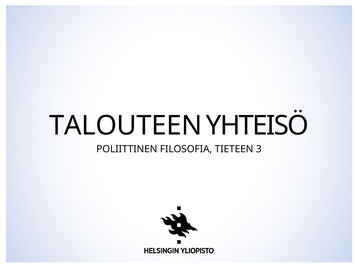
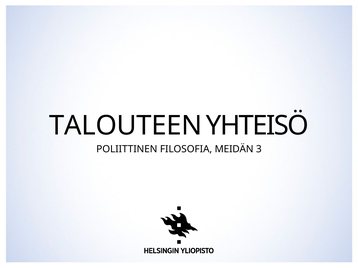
TIETEEN: TIETEEN -> MEIDÄN
